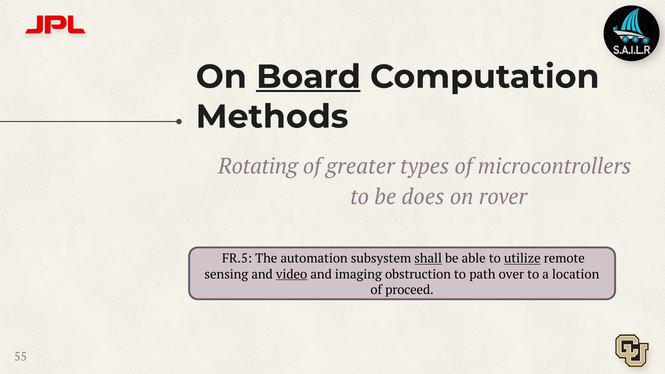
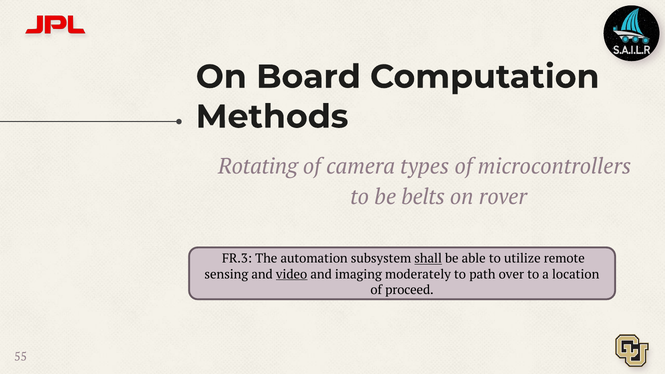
Board underline: present -> none
greater: greater -> camera
does: does -> belts
FR.5: FR.5 -> FR.3
utilize underline: present -> none
obstruction: obstruction -> moderately
